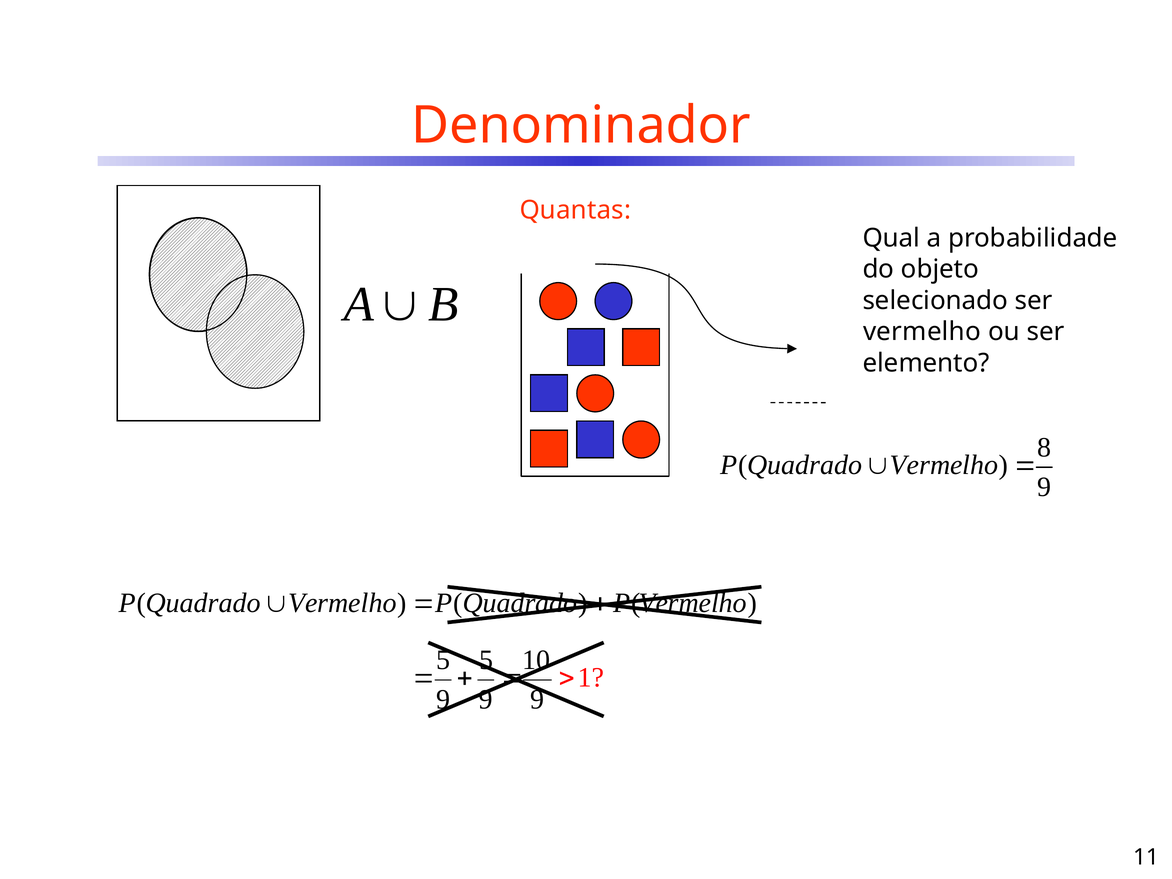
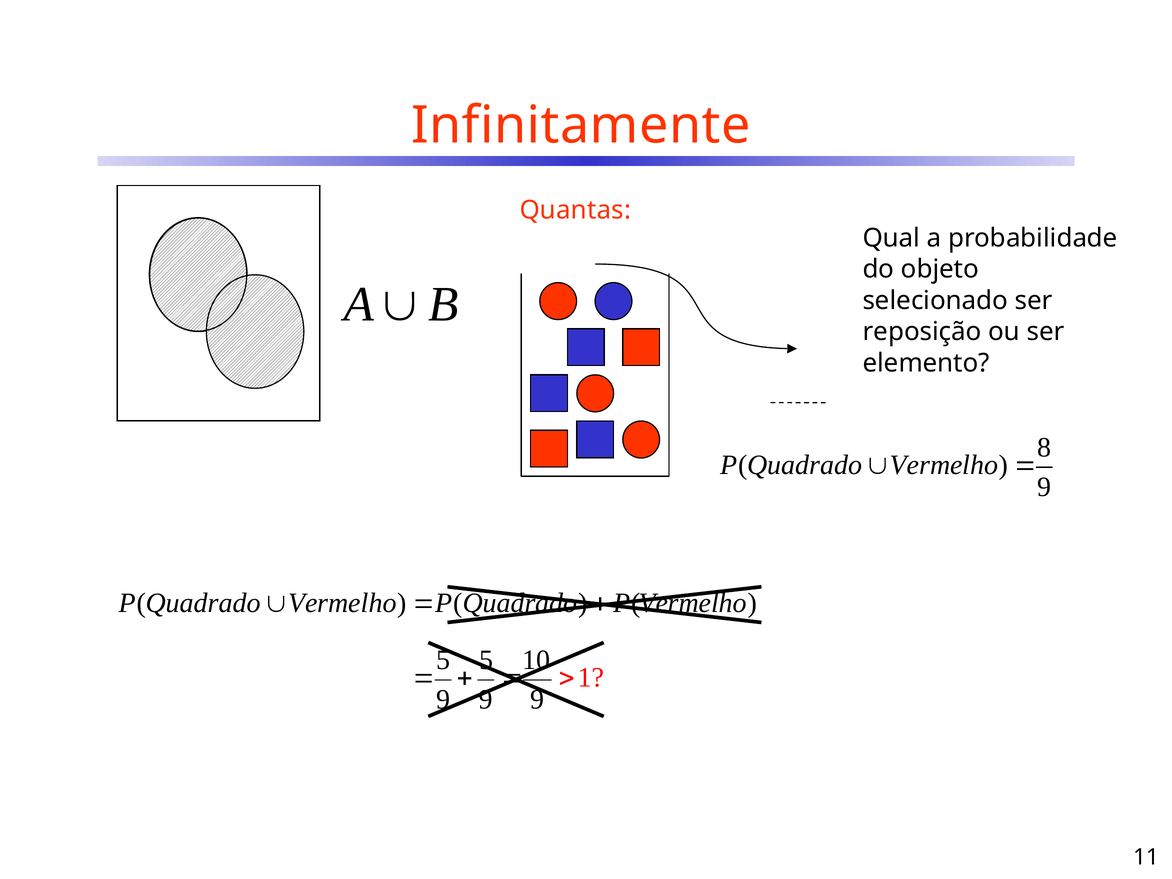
Denominador: Denominador -> Infinitamente
vermelho at (922, 332): vermelho -> reposição
